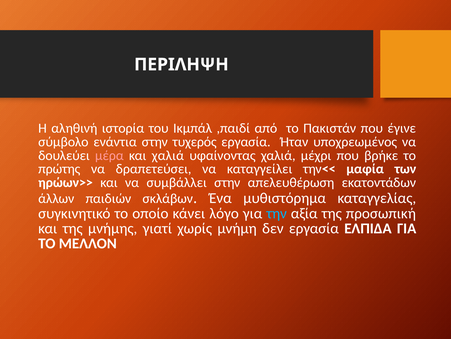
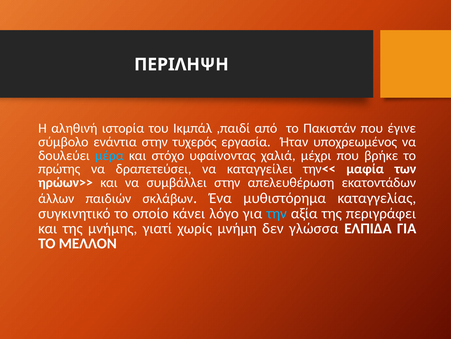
μέρα colour: pink -> light blue
και χαλιά: χαλιά -> στόχο
προσωπική: προσωπική -> περιγράφει
δεν εργασία: εργασία -> γλώσσα
